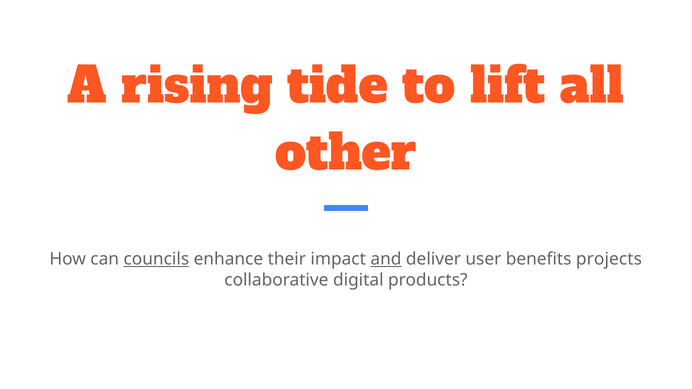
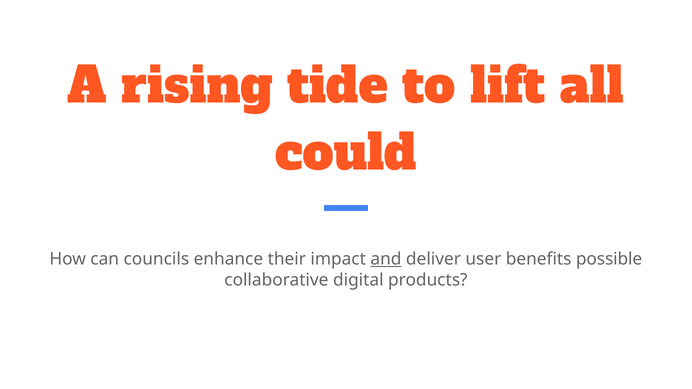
other: other -> could
councils underline: present -> none
projects: projects -> possible
